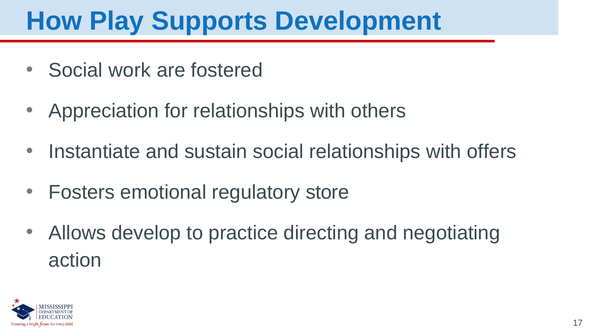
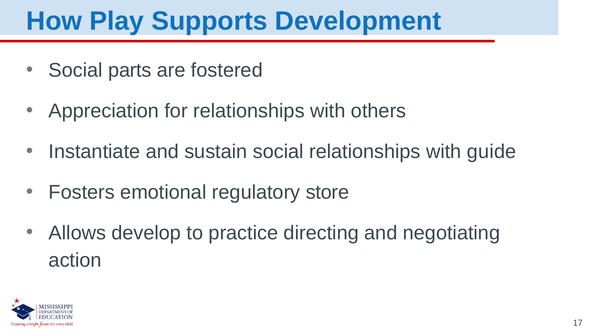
work: work -> parts
offers: offers -> guide
